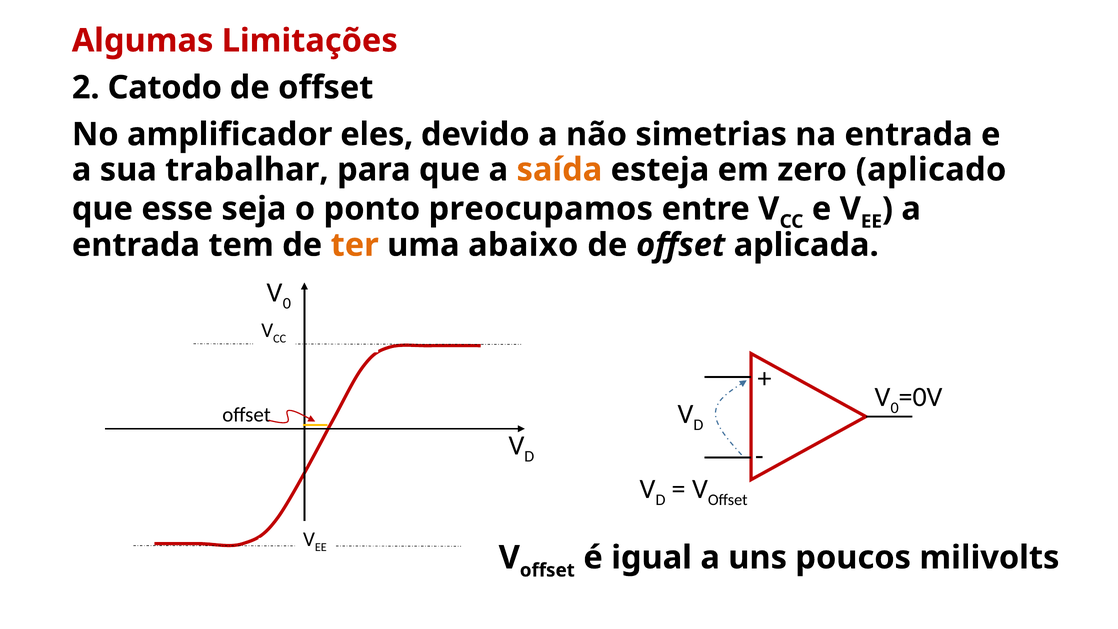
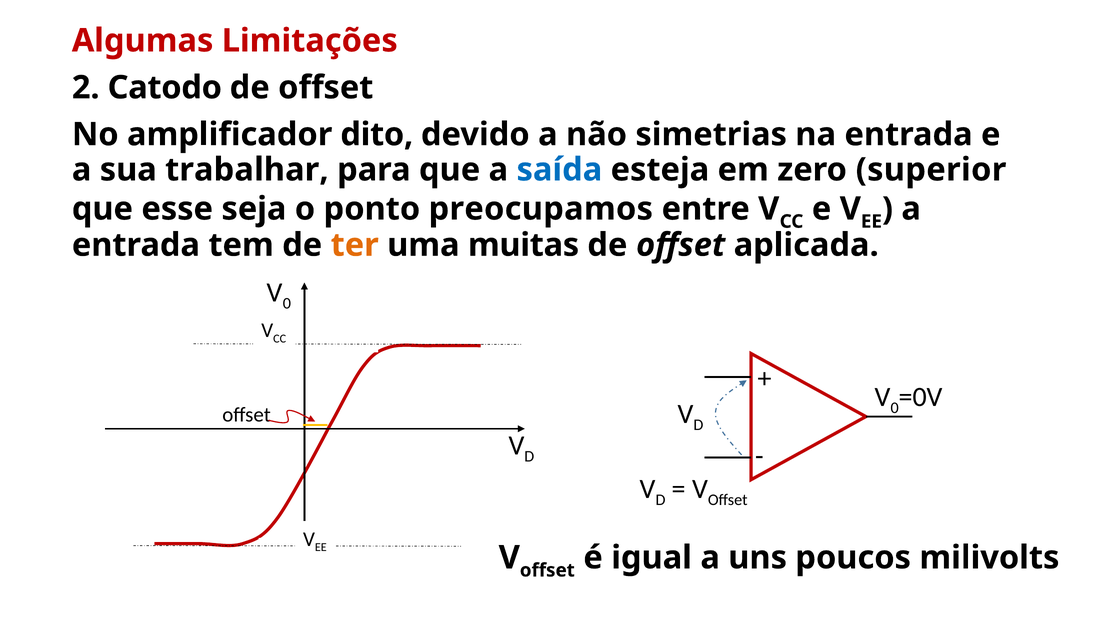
eles: eles -> dito
saída colour: orange -> blue
aplicado: aplicado -> superior
abaixo: abaixo -> muitas
